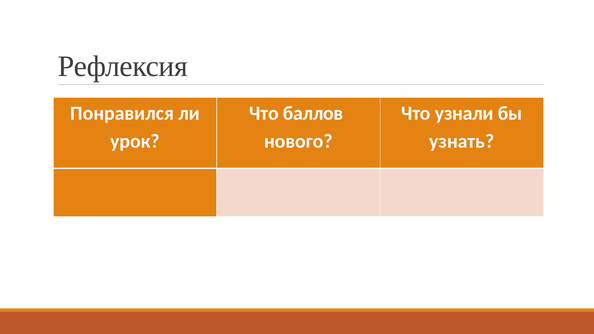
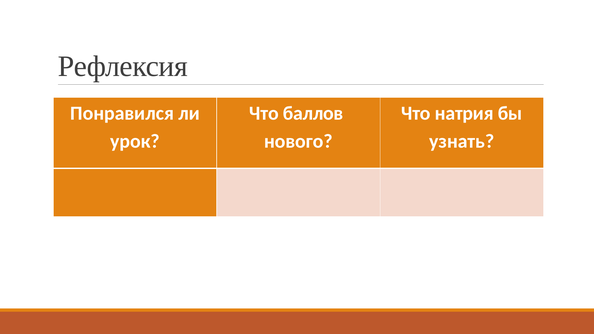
узнали: узнали -> натрия
